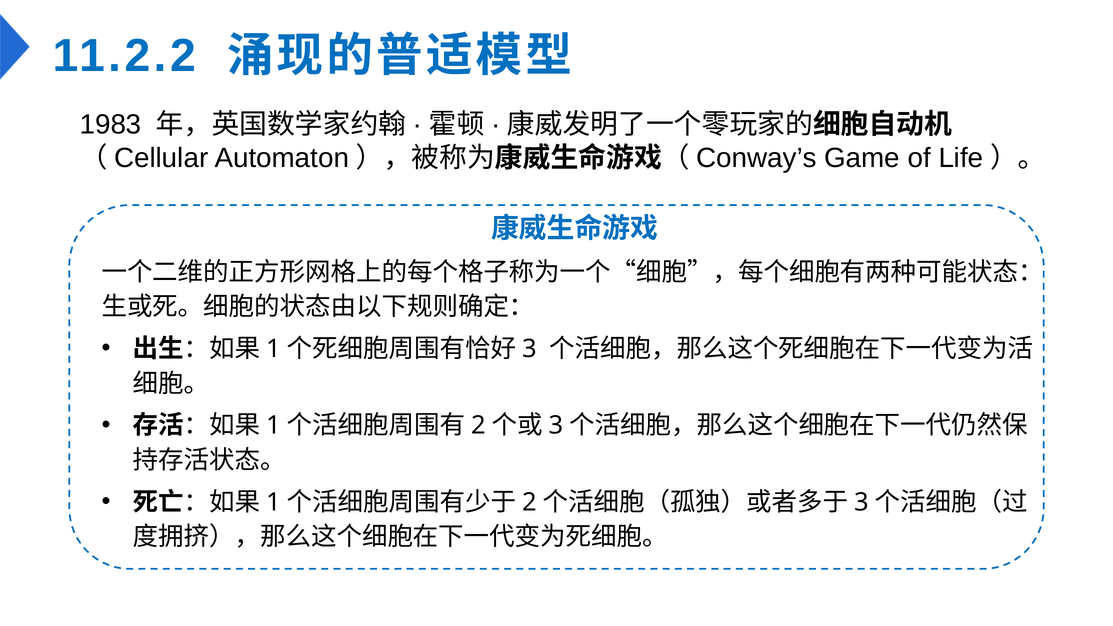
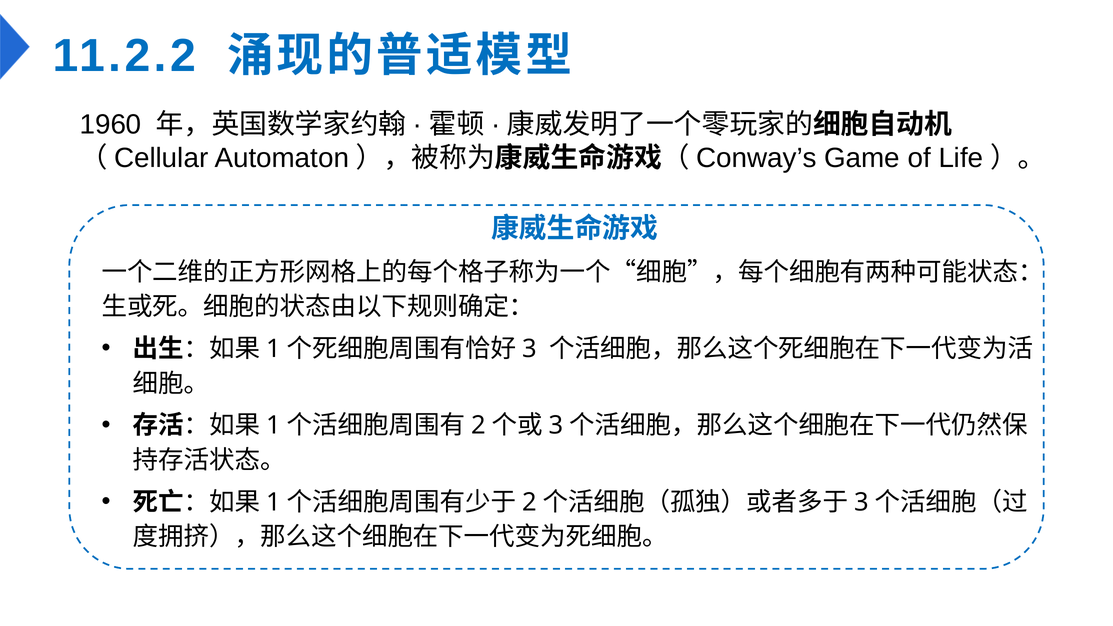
1983: 1983 -> 1960
